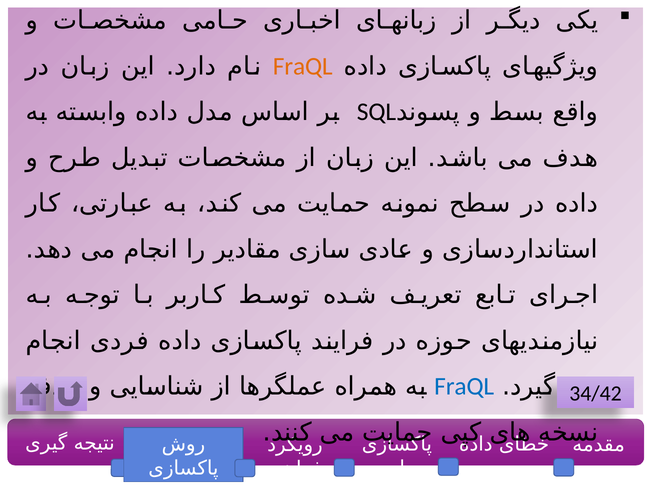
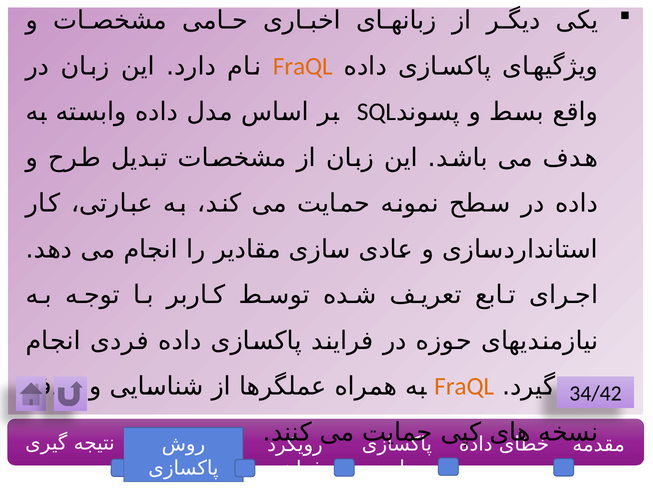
FraQL at (464, 386) colour: blue -> orange
